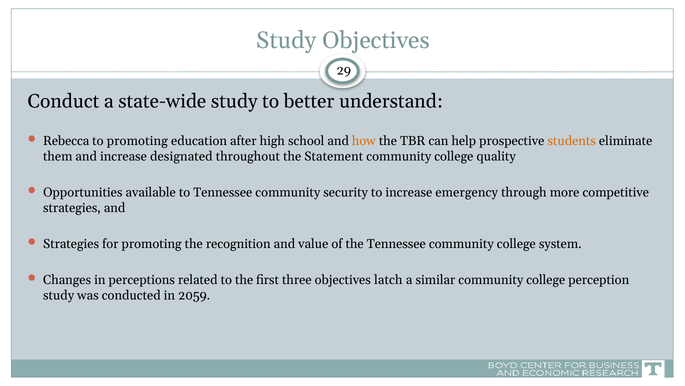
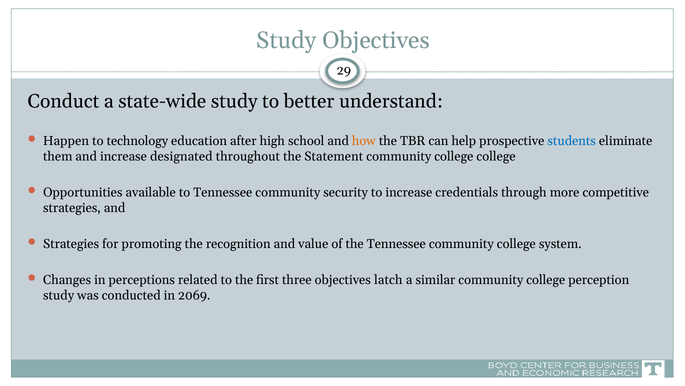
Rebecca: Rebecca -> Happen
to promoting: promoting -> technology
students colour: orange -> blue
college quality: quality -> college
emergency: emergency -> credentials
2059: 2059 -> 2069
